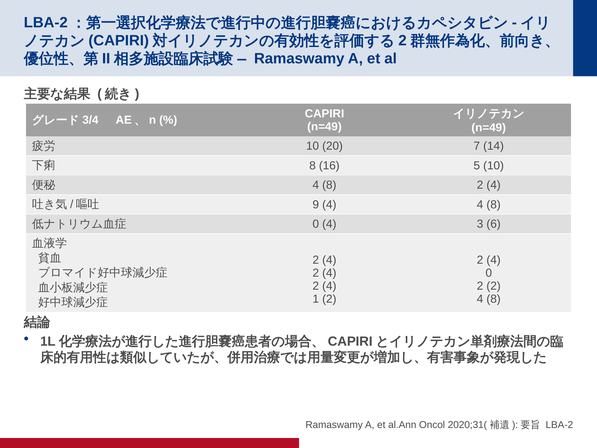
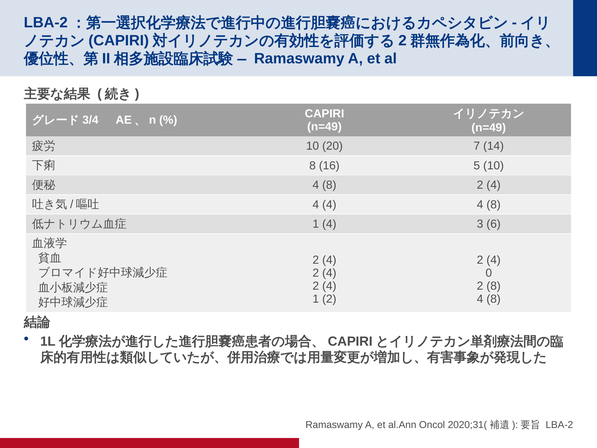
9 at (316, 204): 9 -> 4
0 at (316, 224): 0 -> 1
2 at (494, 286): 2 -> 8
